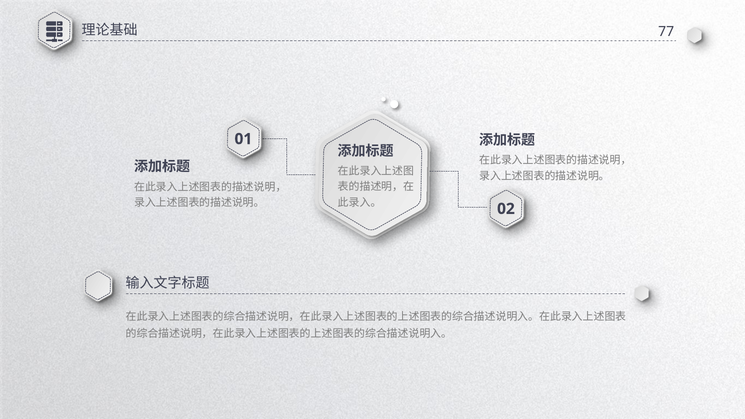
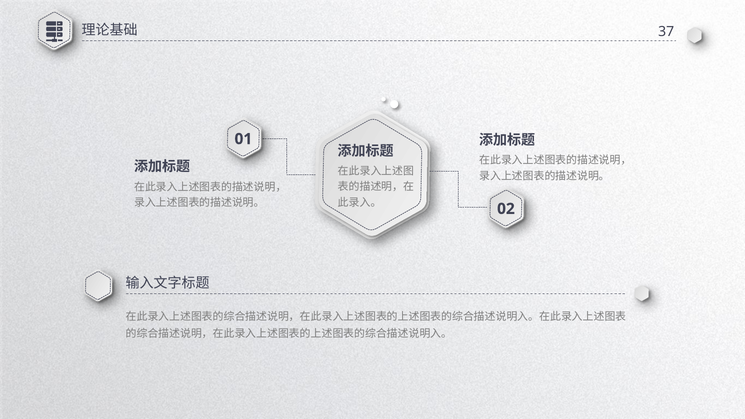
77: 77 -> 37
